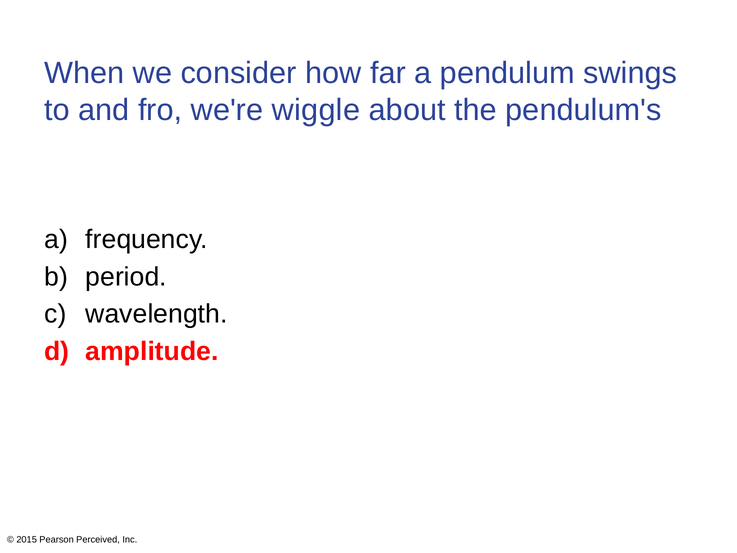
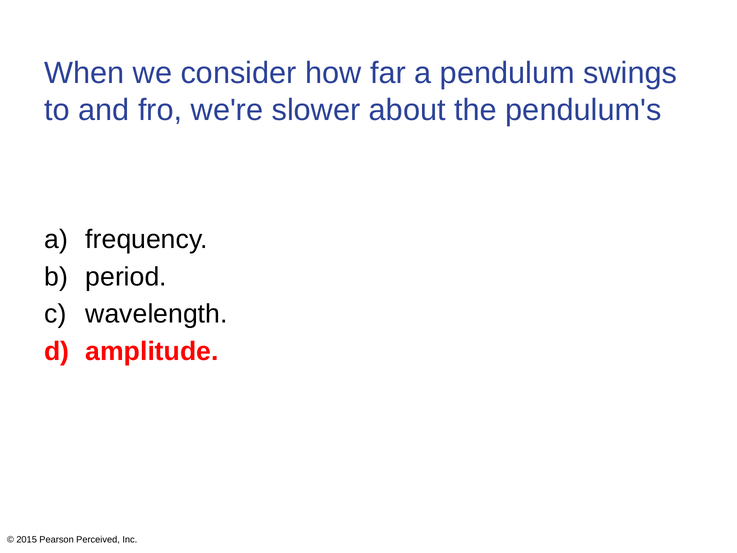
wiggle: wiggle -> slower
